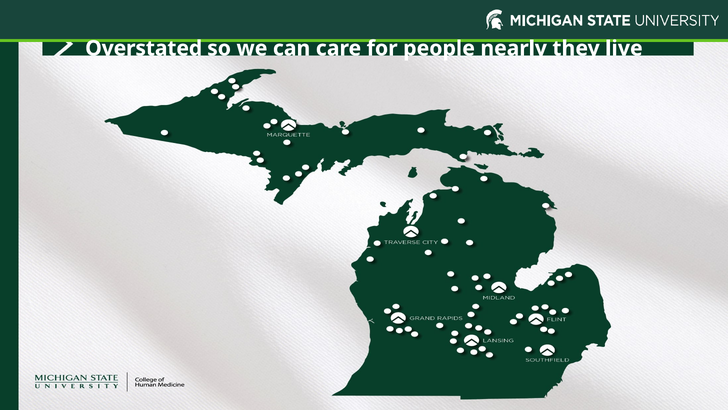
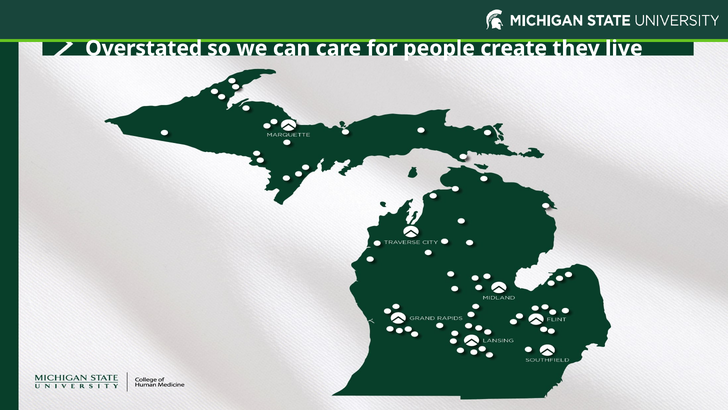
nearly: nearly -> create
